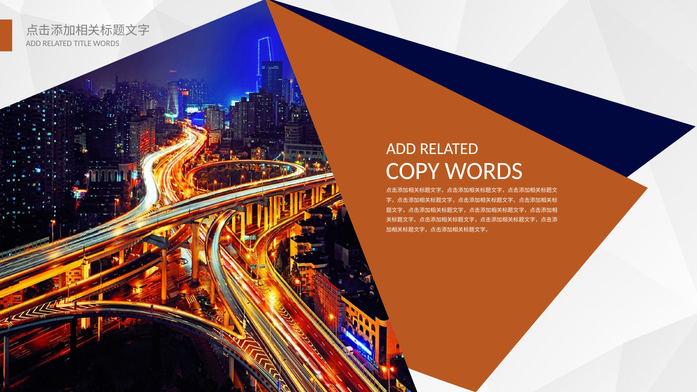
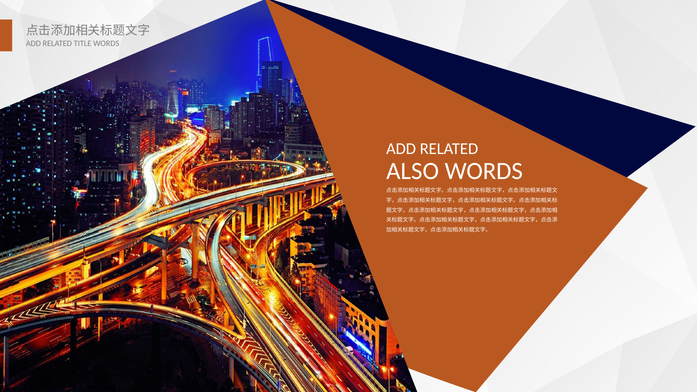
COPY: COPY -> ALSO
